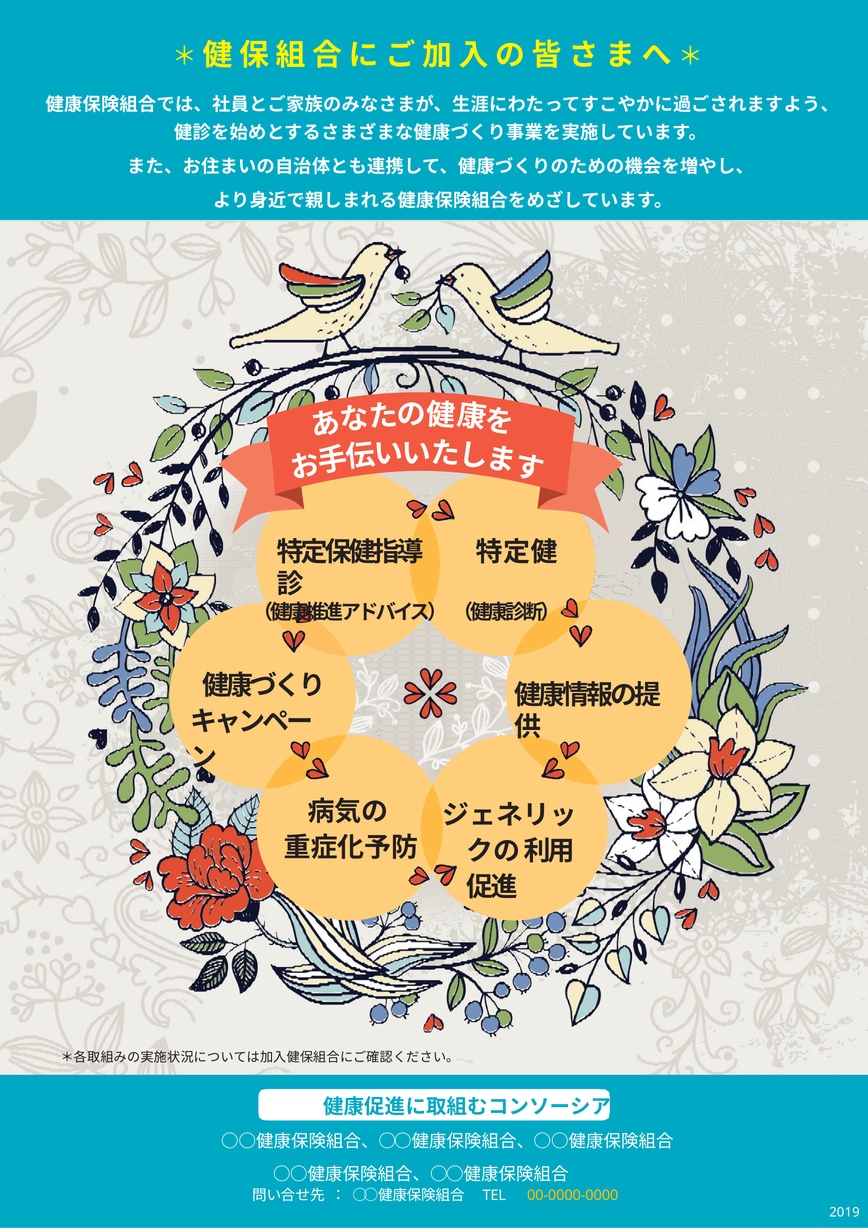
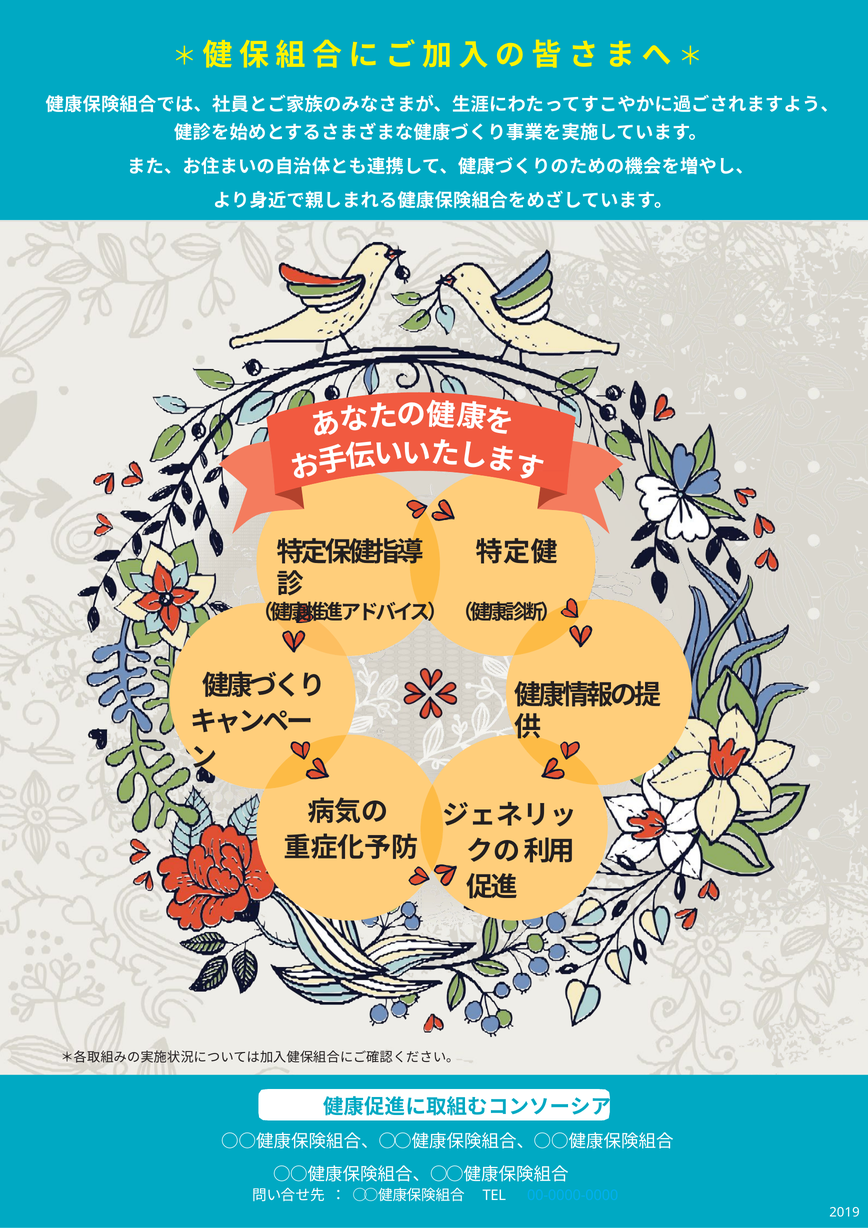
00-0000-0000 colour: yellow -> light blue
